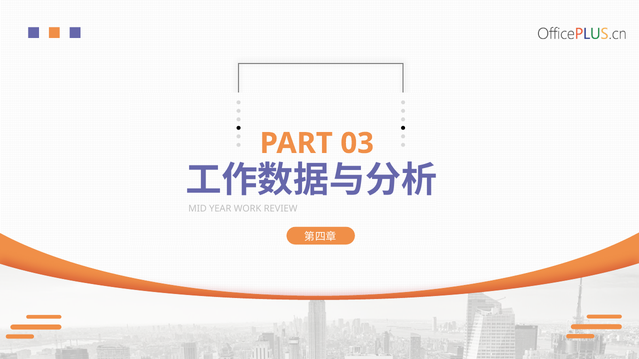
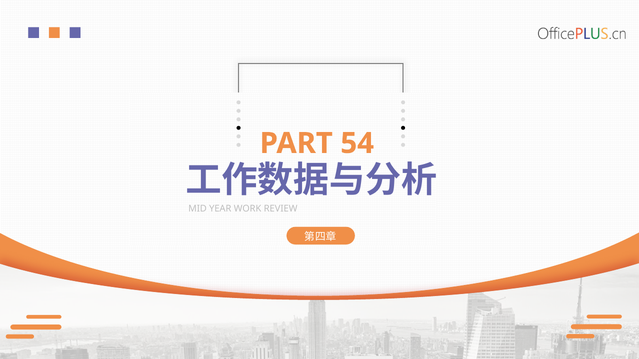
03: 03 -> 54
